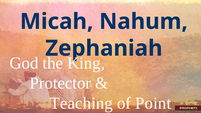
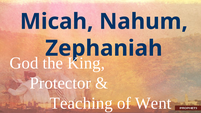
Point: Point -> Went
